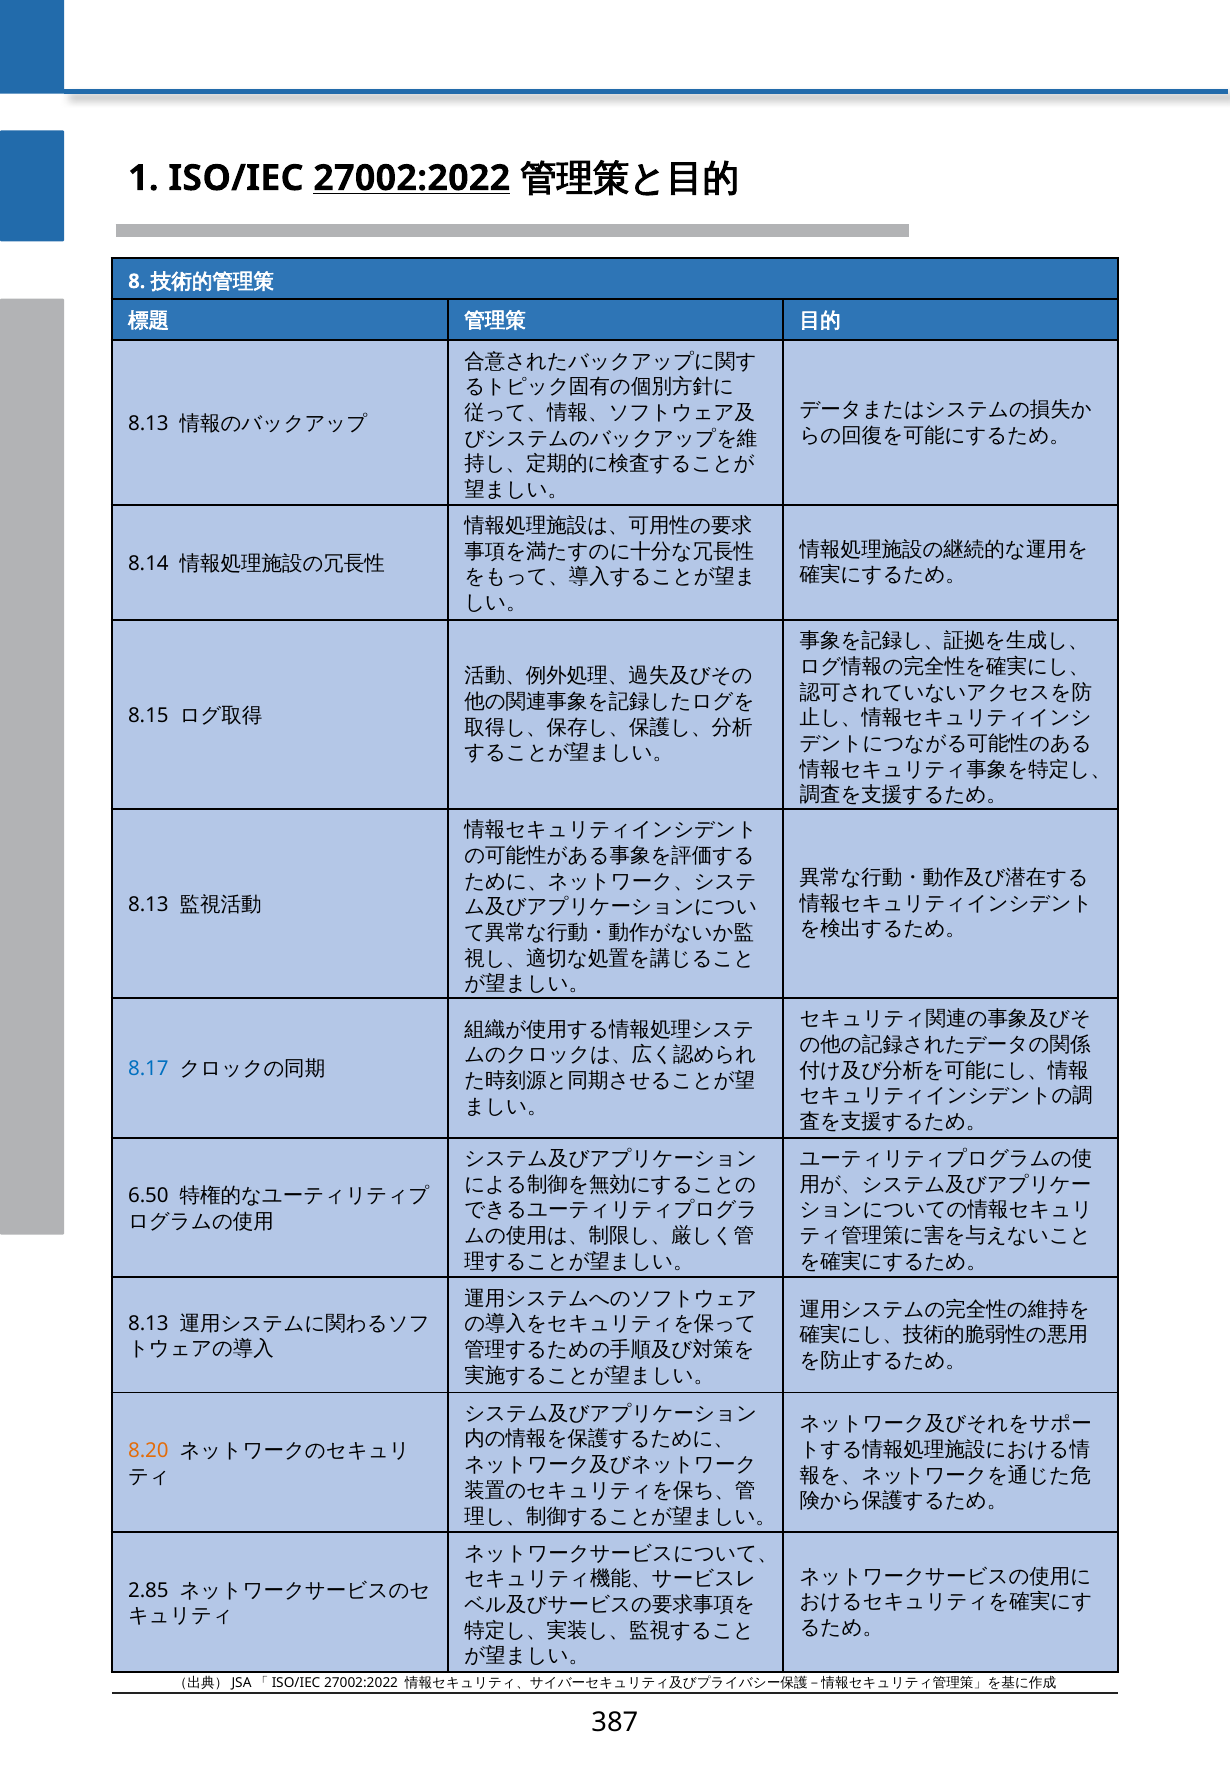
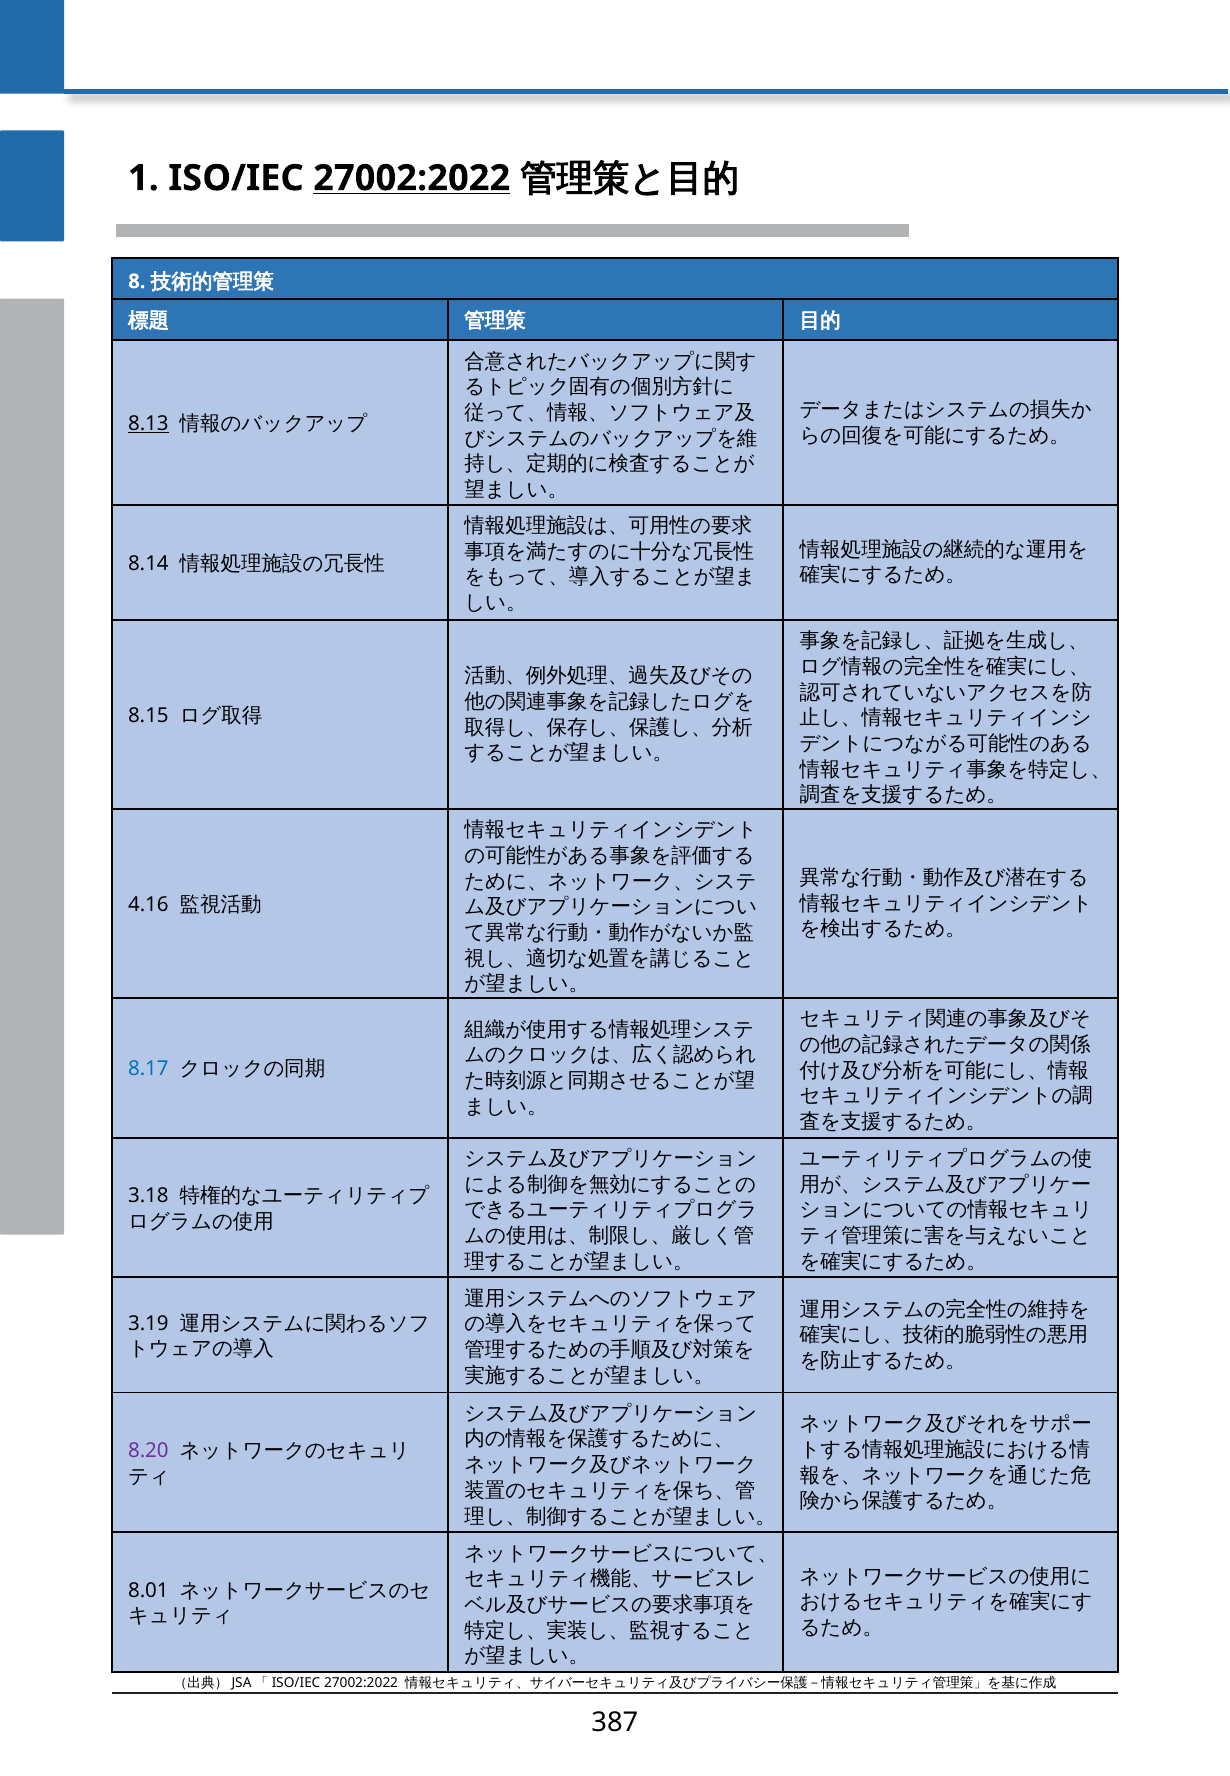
8.13 at (148, 424) underline: none -> present
8.13 at (148, 905): 8.13 -> 4.16
6.50: 6.50 -> 3.18
8.13 at (148, 1324): 8.13 -> 3.19
8.20 colour: orange -> purple
2.85: 2.85 -> 8.01
